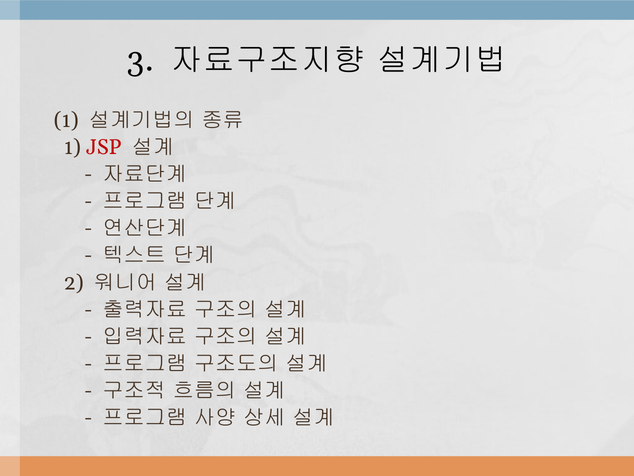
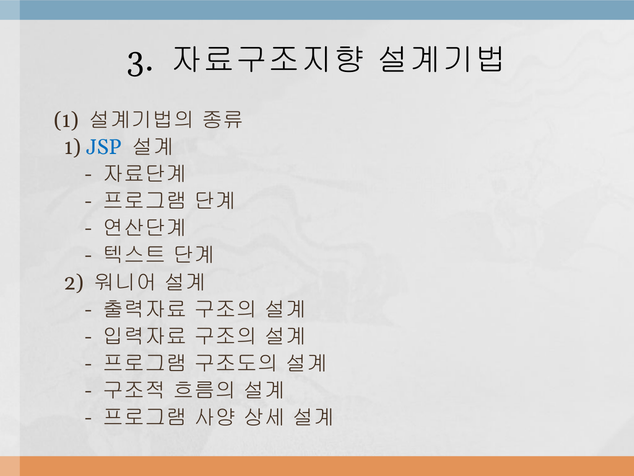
JSP colour: red -> blue
